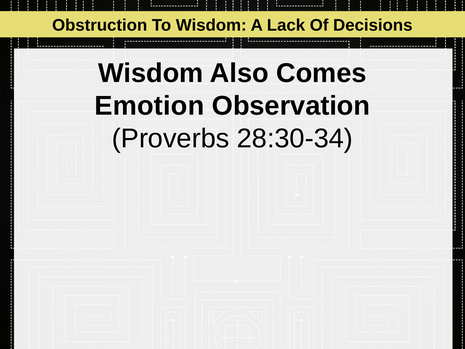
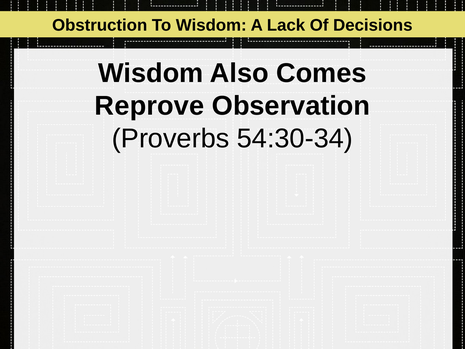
Emotion: Emotion -> Reprove
28:30-34: 28:30-34 -> 54:30-34
